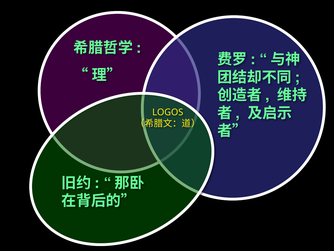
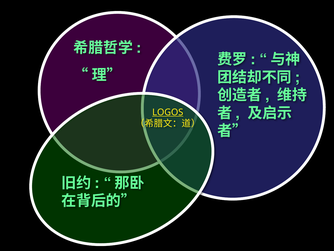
LOGOS underline: none -> present
